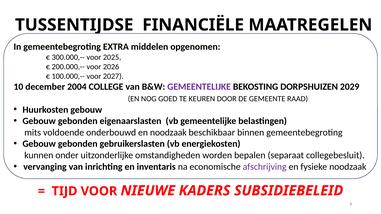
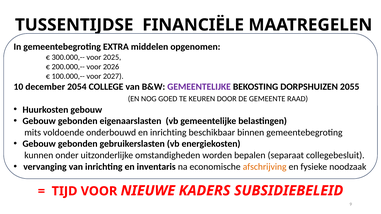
2004: 2004 -> 2054
2029: 2029 -> 2055
en noodzaak: noodzaak -> inrichting
afschrijving colour: purple -> orange
